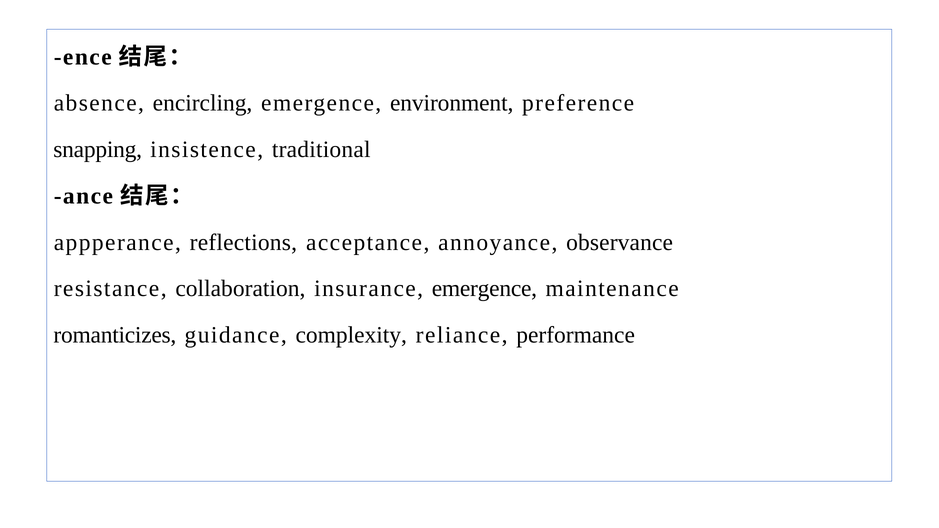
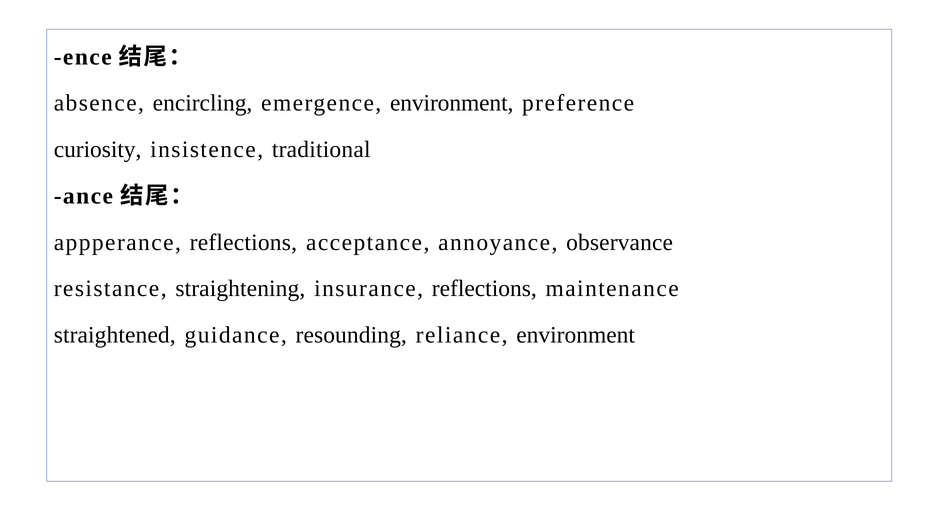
snapping: snapping -> curiosity
collaboration: collaboration -> straightening
insurance emergence: emergence -> reflections
romanticizes: romanticizes -> straightened
complexity: complexity -> resounding
reliance performance: performance -> environment
